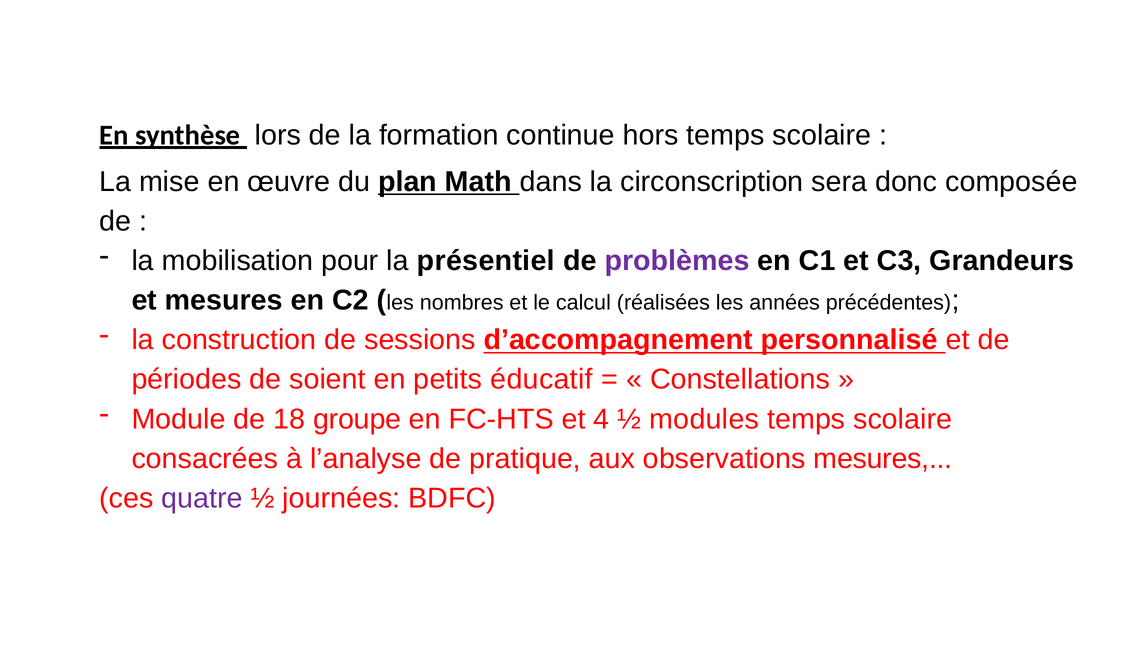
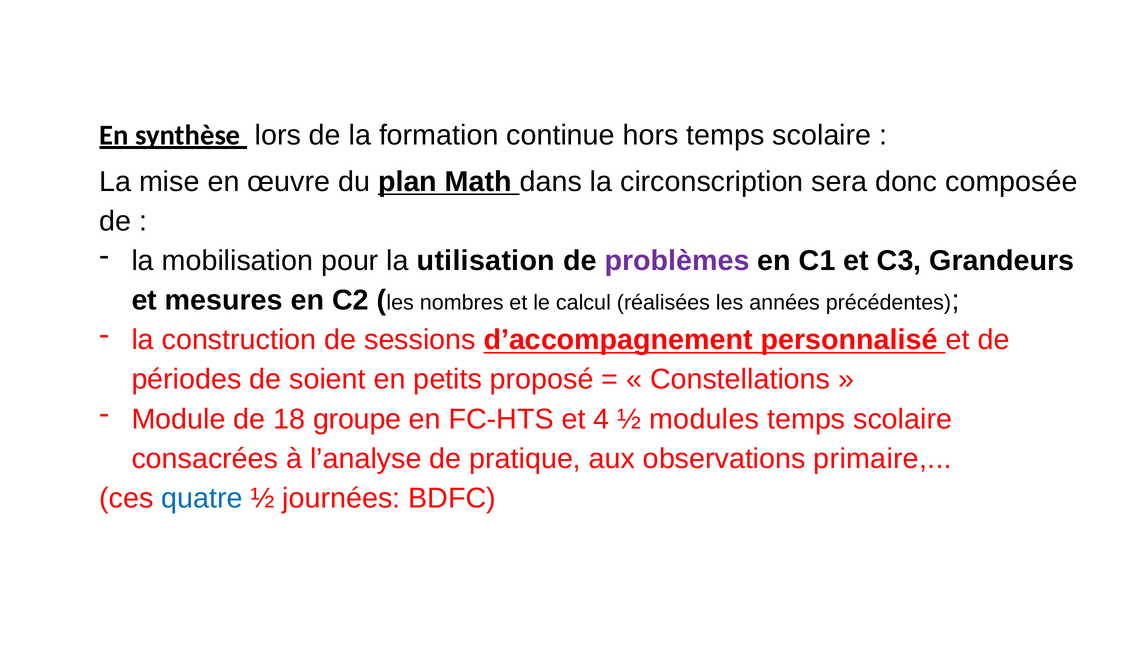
présentiel: présentiel -> utilisation
éducatif: éducatif -> proposé
observations mesures: mesures -> primaire
quatre colour: purple -> blue
